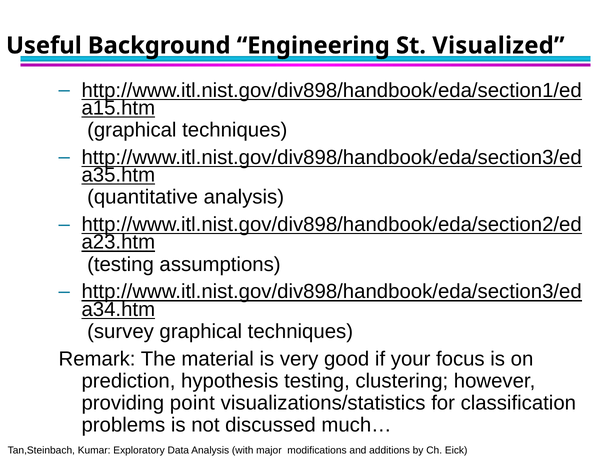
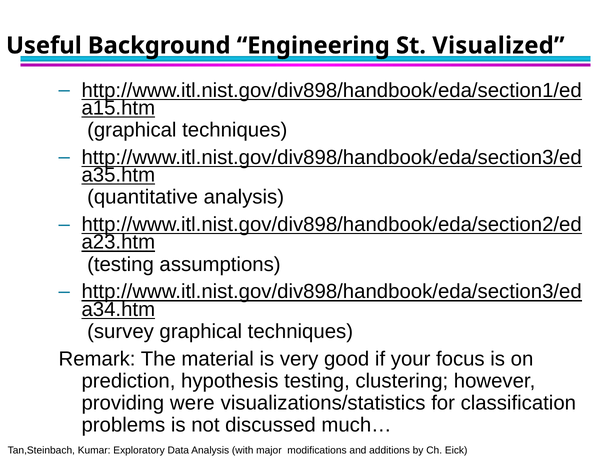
point: point -> were
